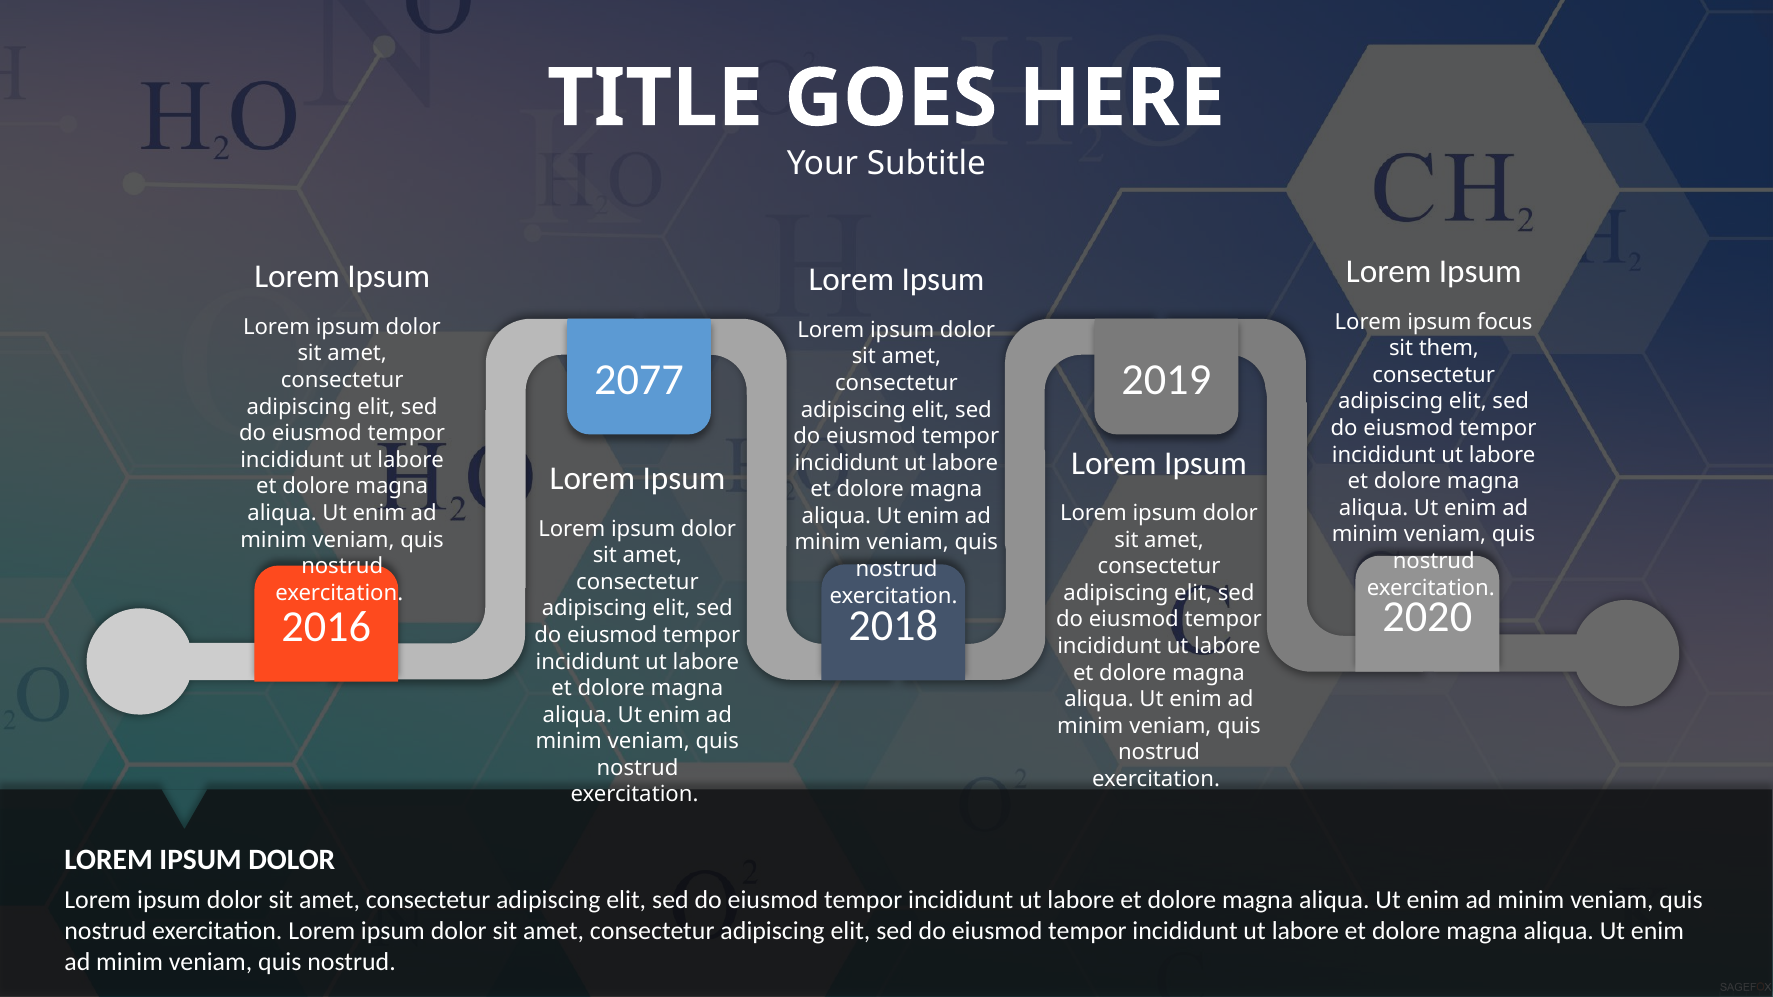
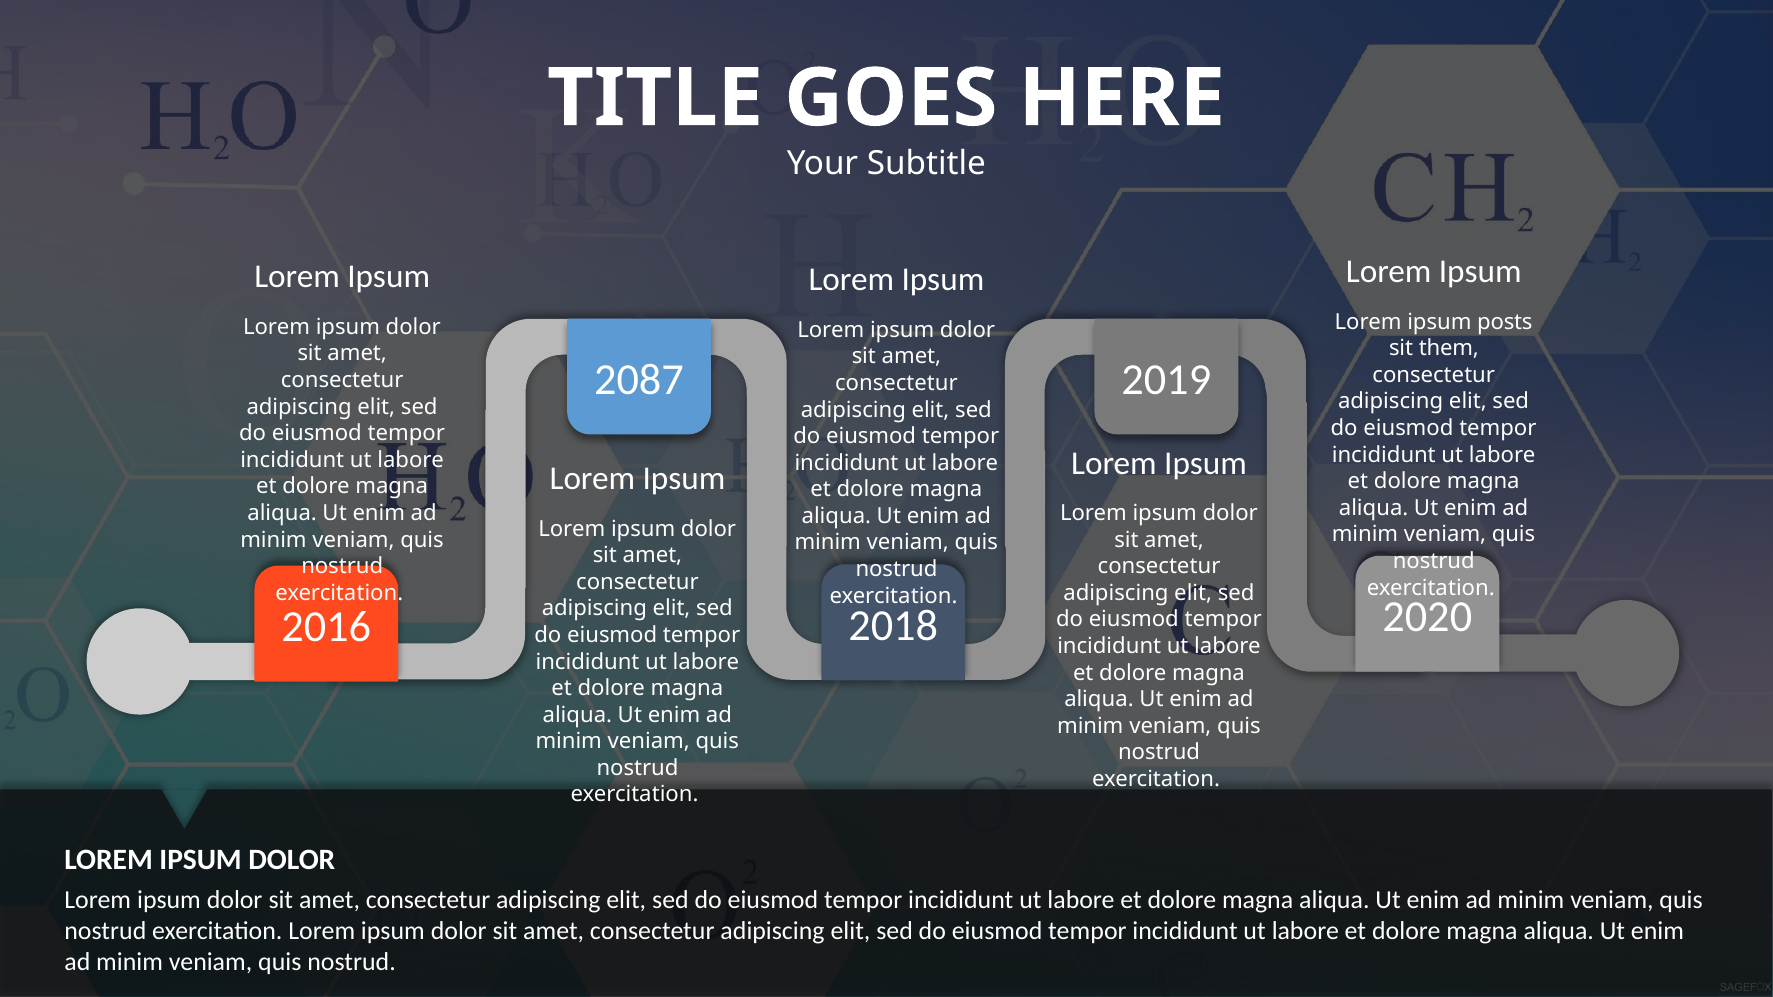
focus: focus -> posts
2077: 2077 -> 2087
